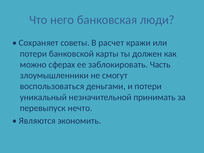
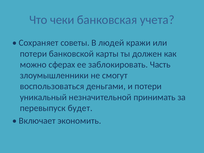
него: него -> чеки
люди: люди -> учета
расчет: расчет -> людей
нечто: нечто -> будет
Являются: Являются -> Включает
